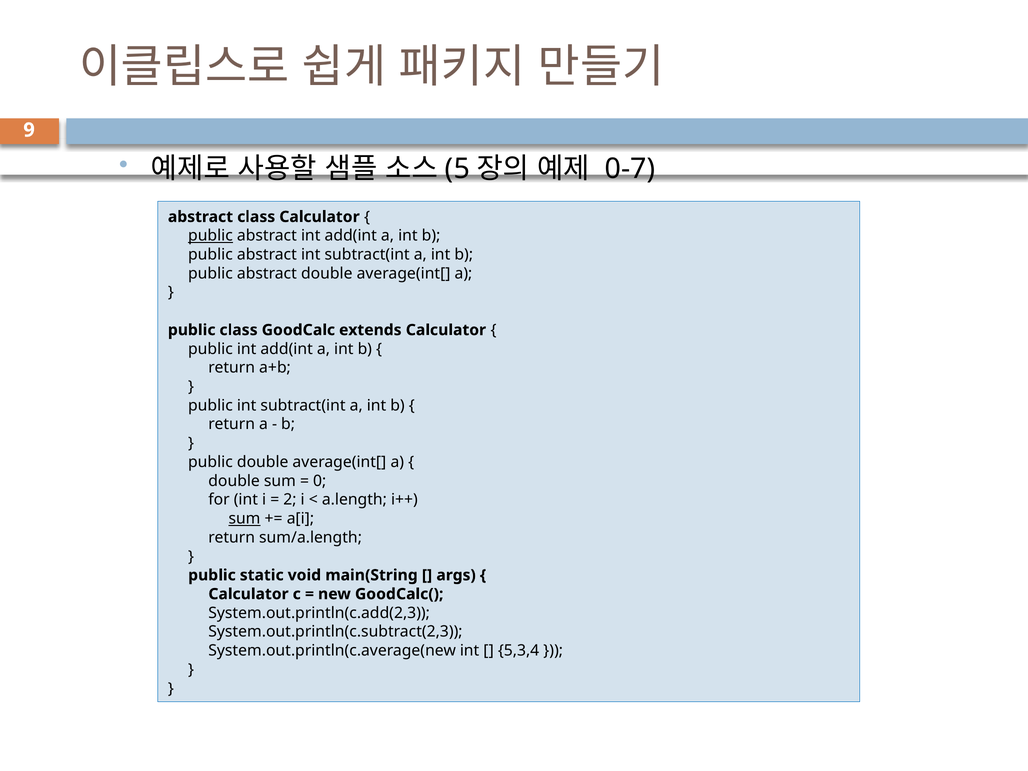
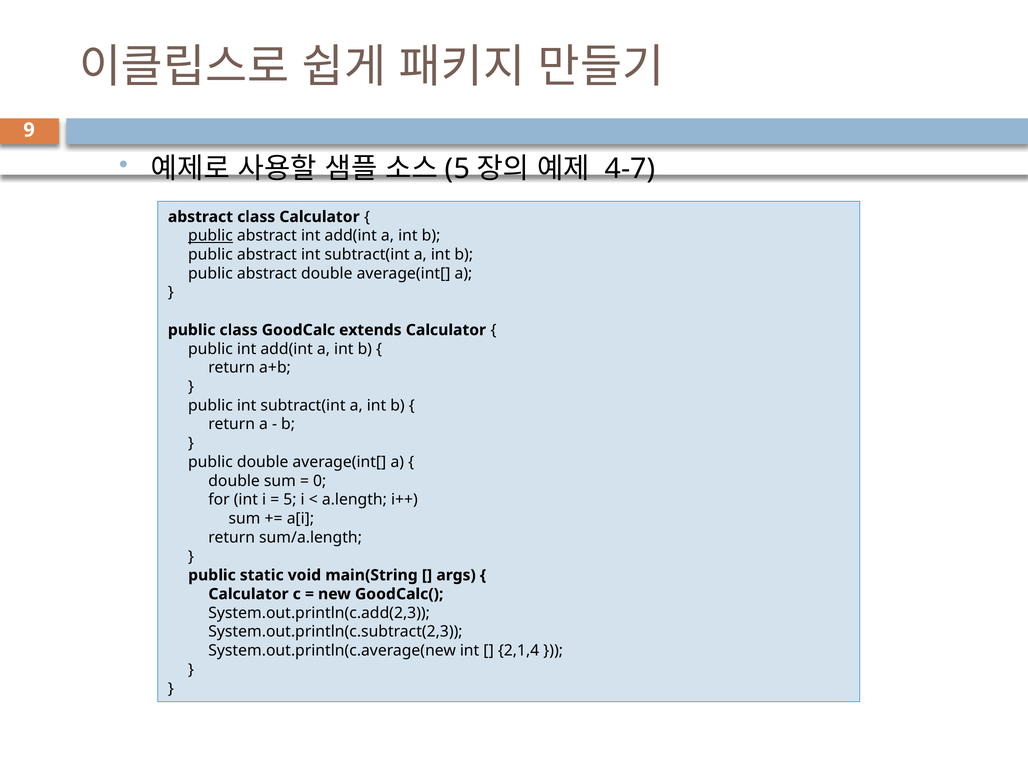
0-7: 0-7 -> 4-7
2 at (290, 500): 2 -> 5
sum at (245, 519) underline: present -> none
5,3,4: 5,3,4 -> 2,1,4
